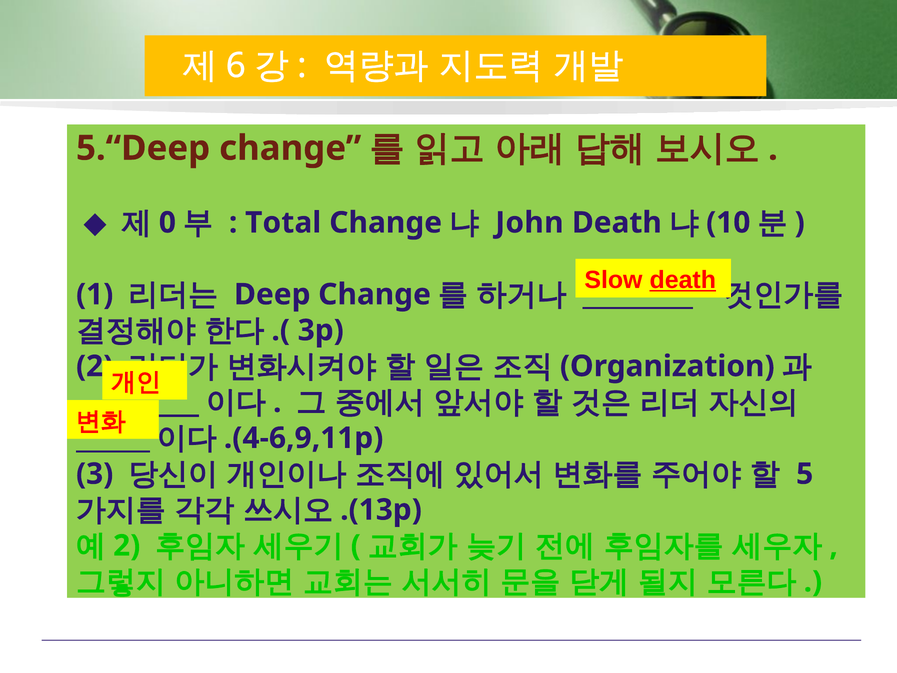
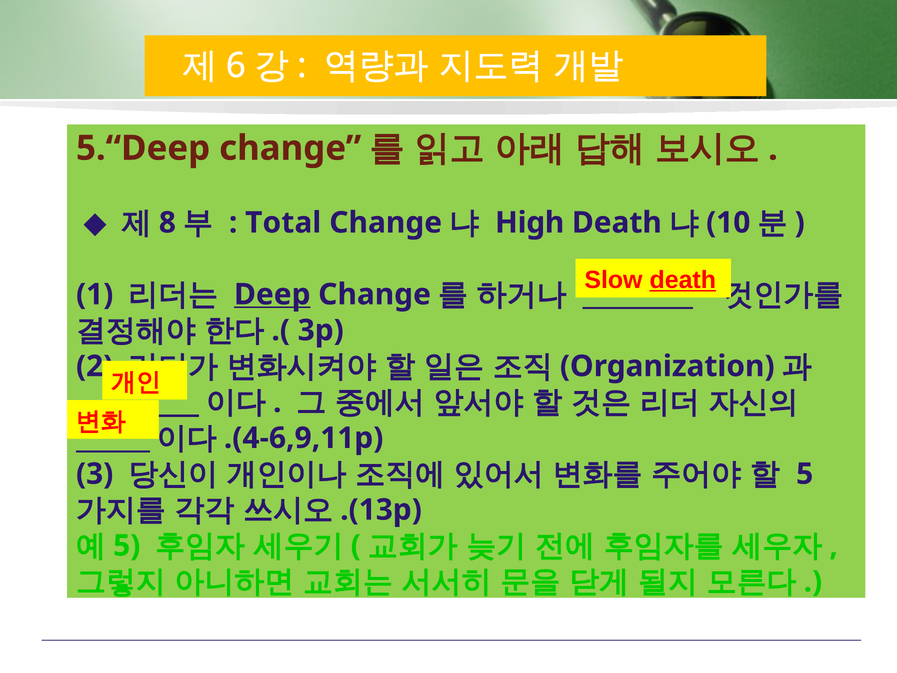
0: 0 -> 8
John: John -> High
Deep underline: none -> present
2 at (127, 546): 2 -> 5
